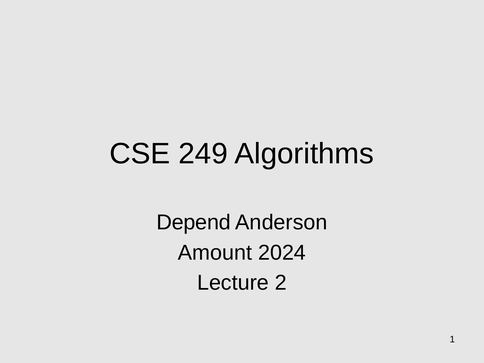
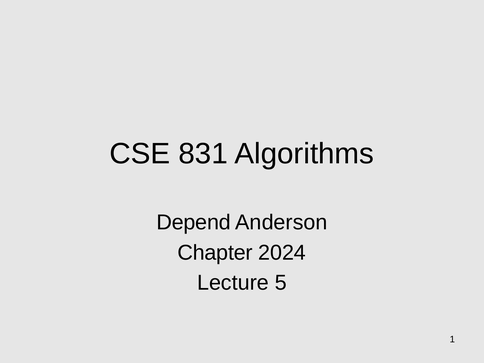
249: 249 -> 831
Amount: Amount -> Chapter
2: 2 -> 5
